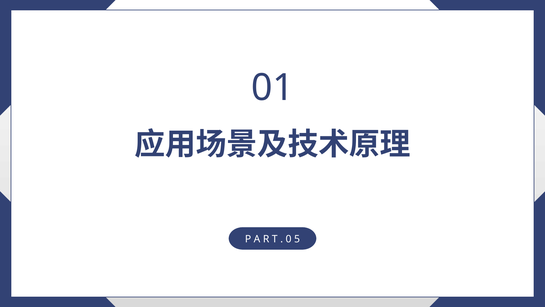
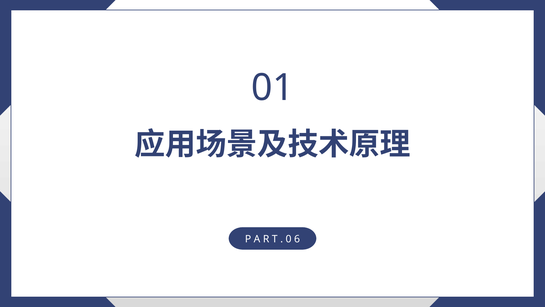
5: 5 -> 6
